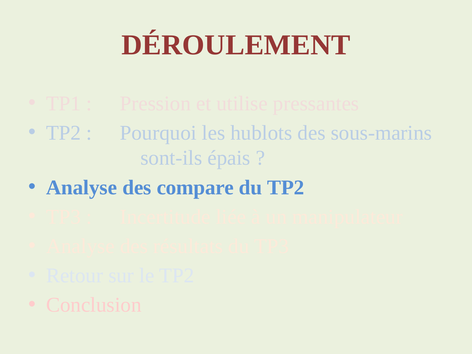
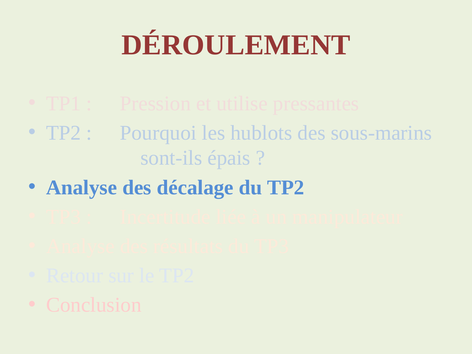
compare: compare -> décalage
